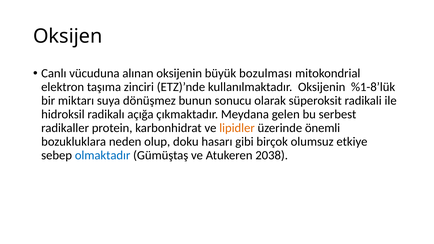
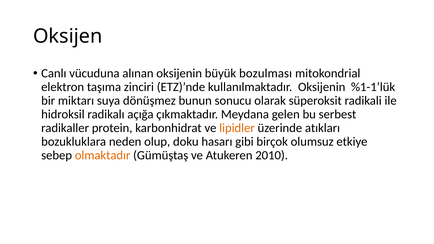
%1-8’lük: %1-8’lük -> %1-1’lük
önemli: önemli -> atıkları
olmaktadır colour: blue -> orange
2038: 2038 -> 2010
